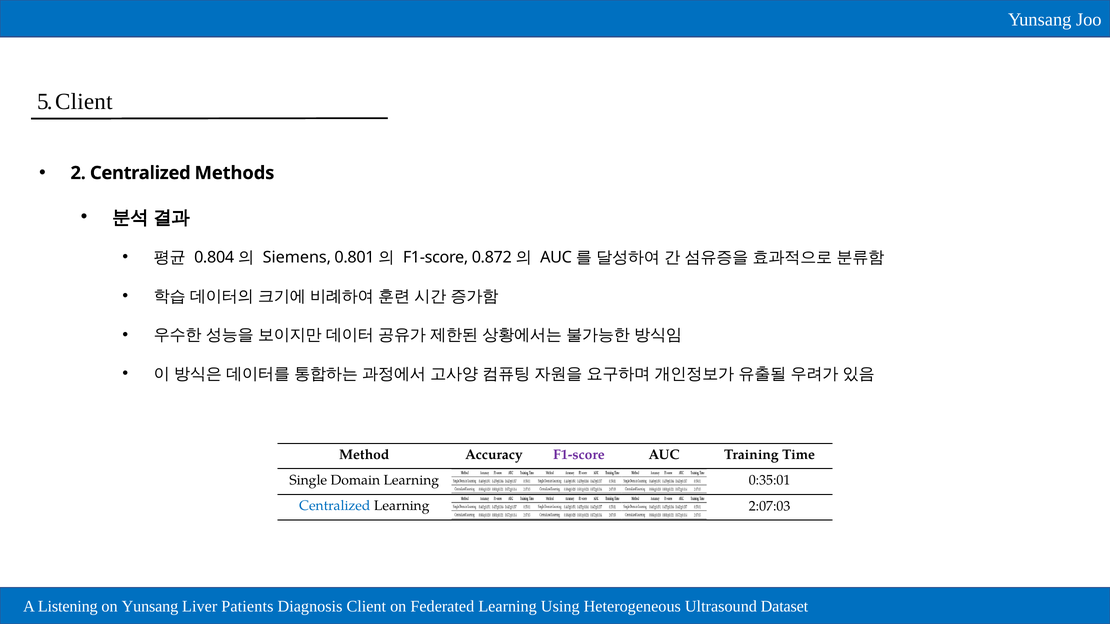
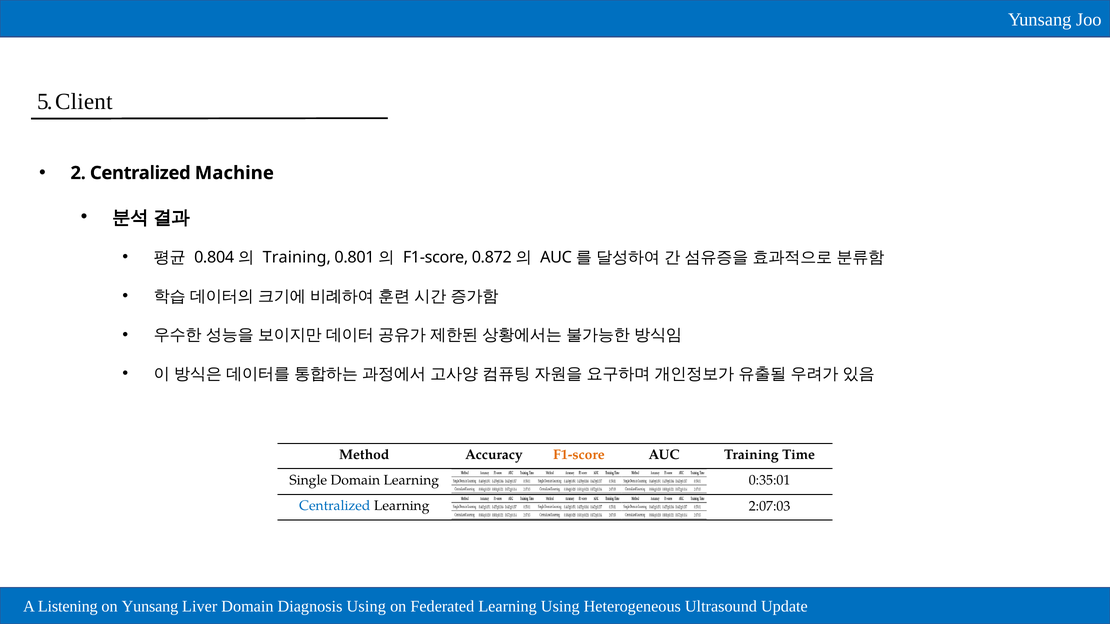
Methods: Methods -> Machine
Siemens at (297, 258): Siemens -> Training
F1-score at (579, 455) colour: purple -> orange
Liver Patients: Patients -> Domain
Diagnosis Client: Client -> Using
Dataset: Dataset -> Update
